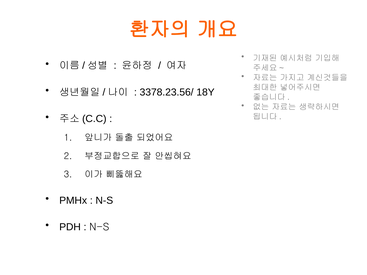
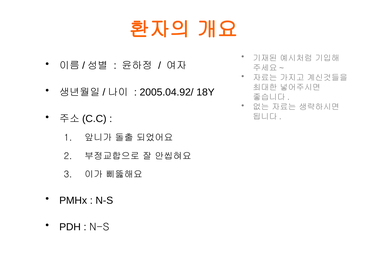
3378.23.56/: 3378.23.56/ -> 2005.04.92/
